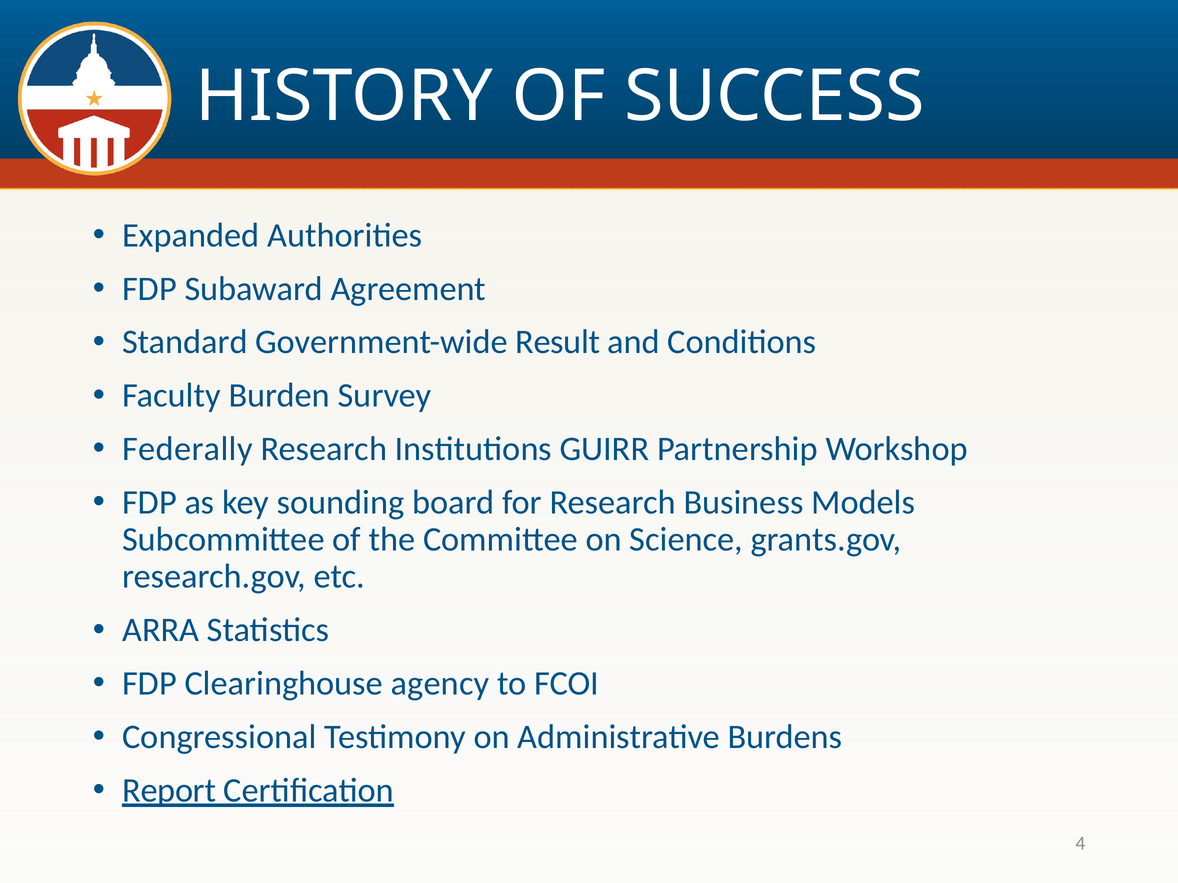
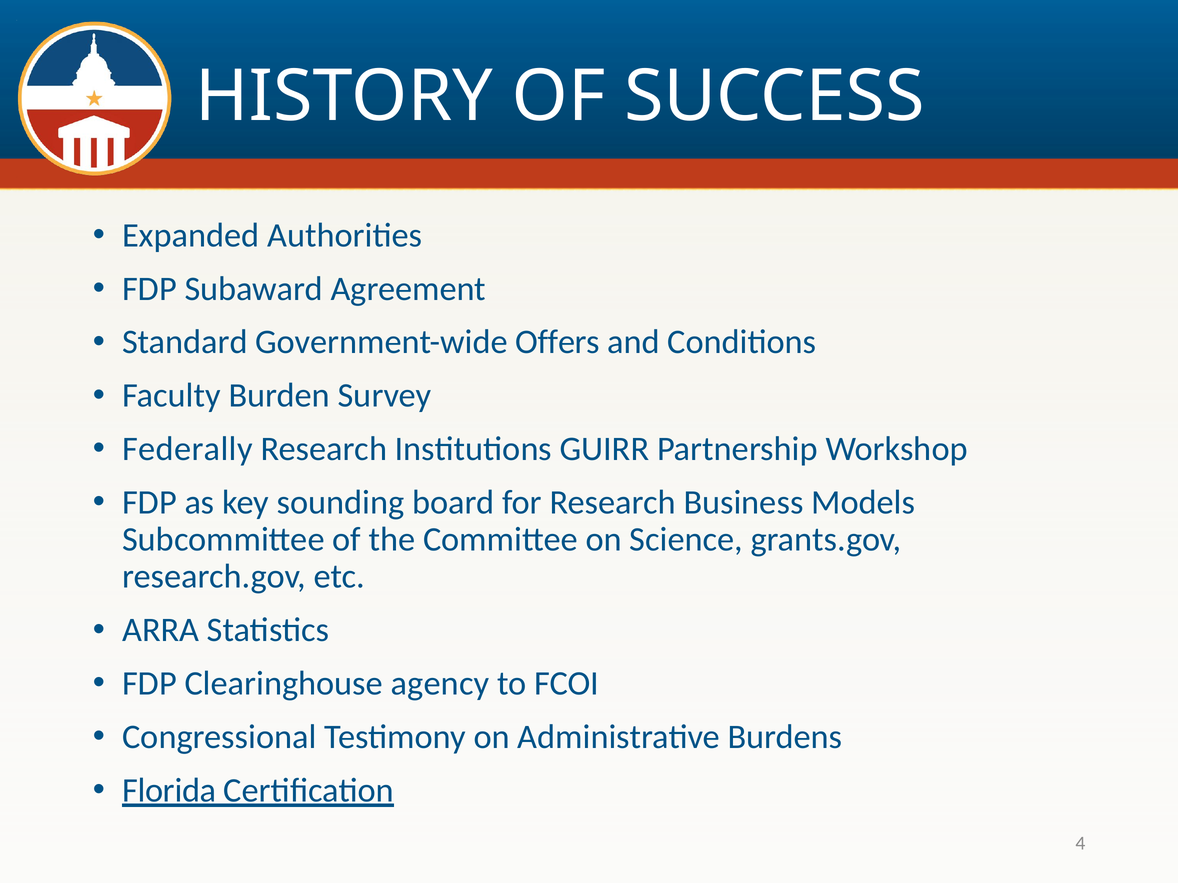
Result: Result -> Offers
Report: Report -> Florida
